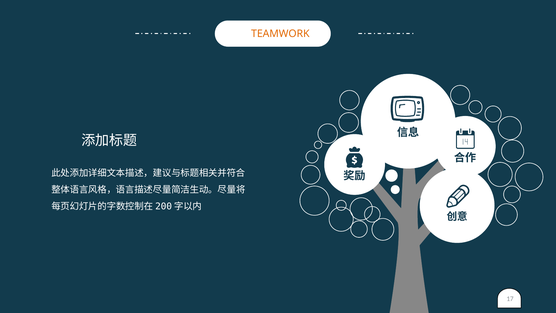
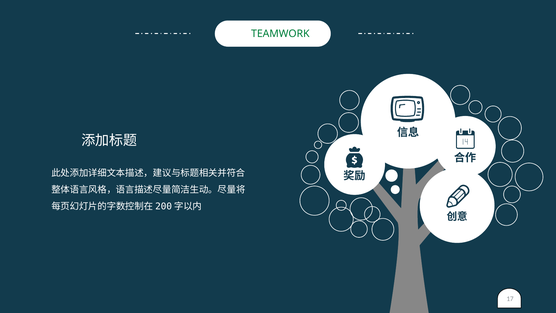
TEAMWORK colour: orange -> green
